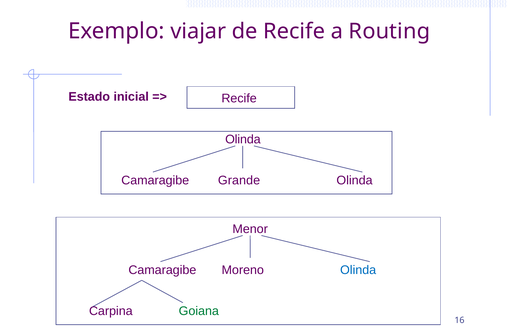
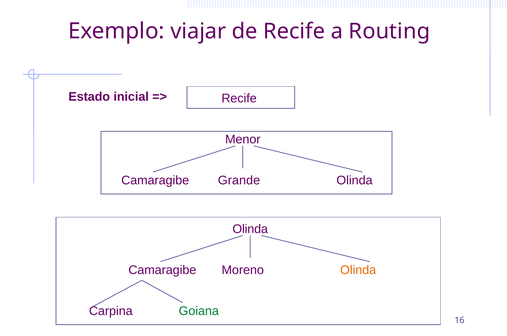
Olinda at (243, 140): Olinda -> Menor
Menor at (250, 229): Menor -> Olinda
Olinda at (358, 270) colour: blue -> orange
